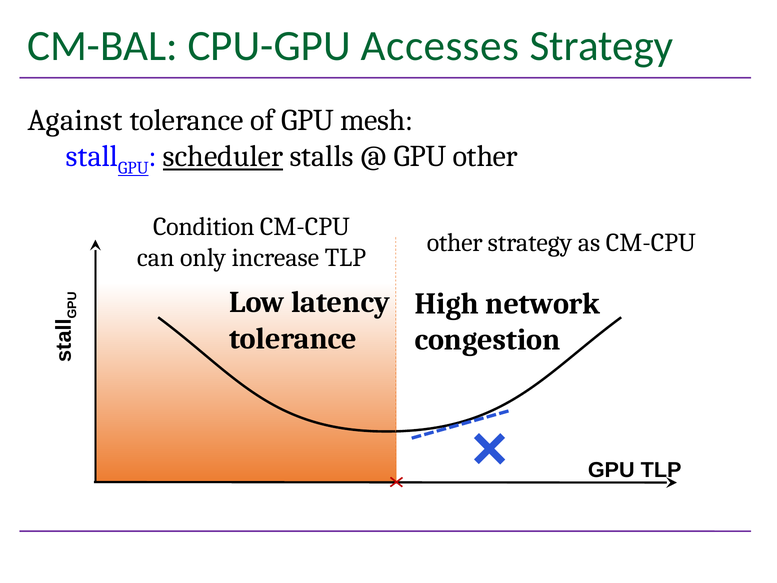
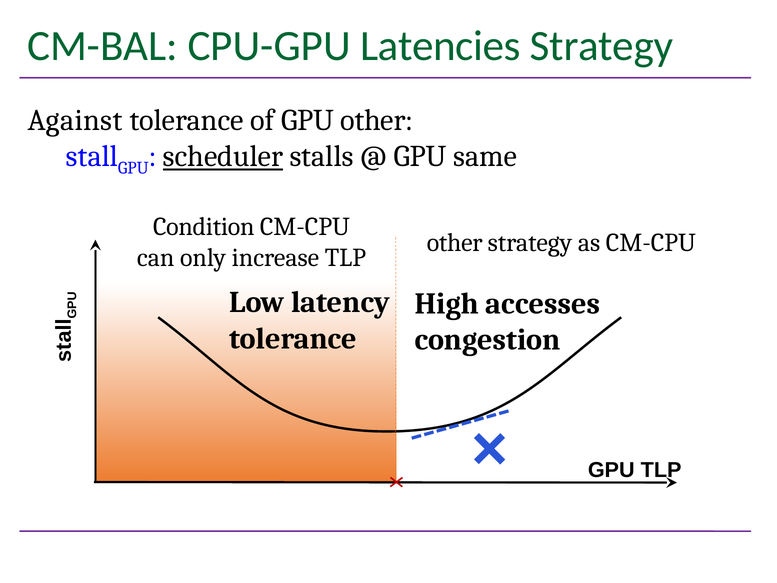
Accesses: Accesses -> Latencies
GPU mesh: mesh -> other
GPU at (133, 168) underline: present -> none
GPU other: other -> same
network: network -> accesses
